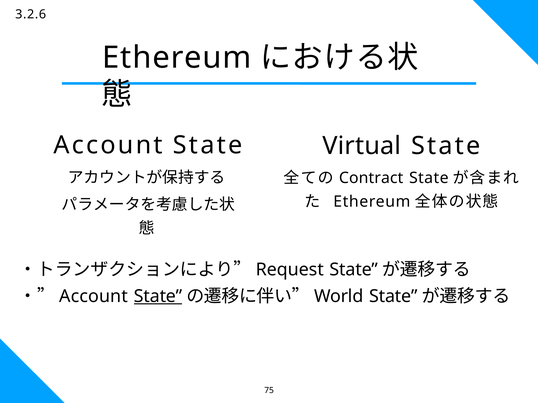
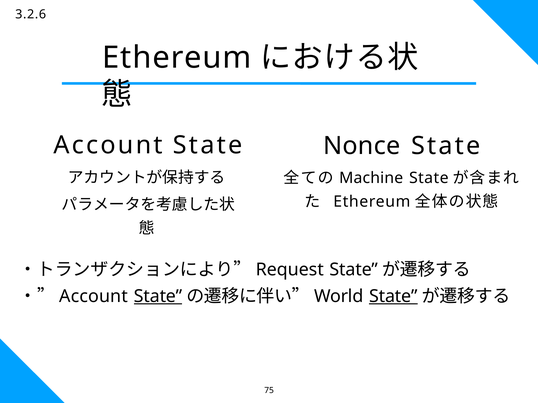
Virtual: Virtual -> Nonce
Contract: Contract -> Machine
State at (393, 297) underline: none -> present
